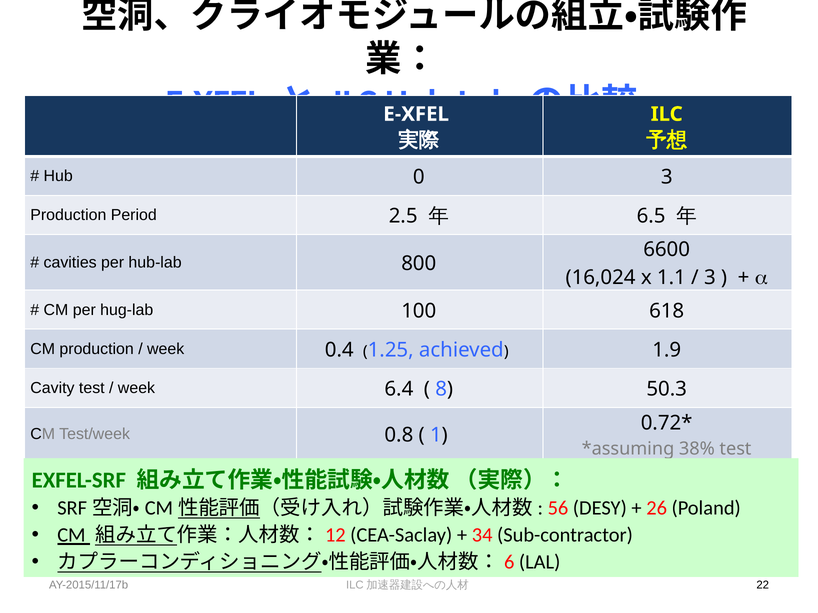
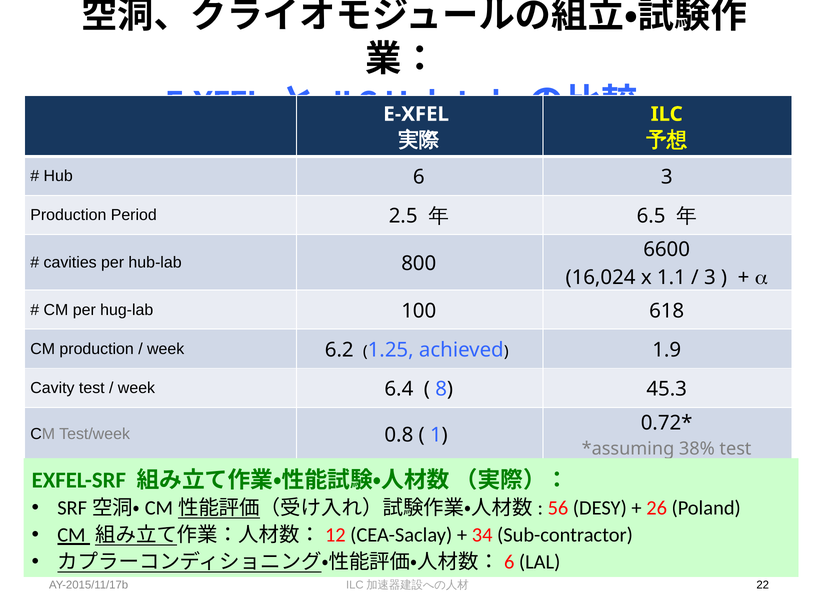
0: 0 -> 6
0.4: 0.4 -> 6.2
50.3: 50.3 -> 45.3
